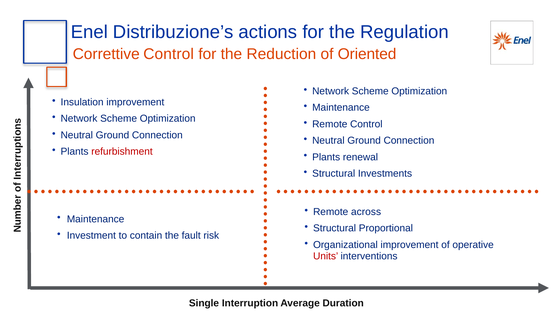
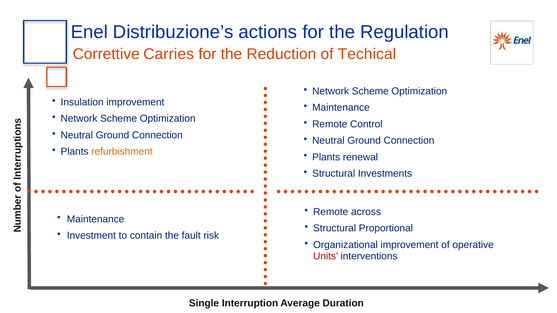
Correttive Control: Control -> Carries
Oriented: Oriented -> Techical
refurbishment colour: red -> orange
